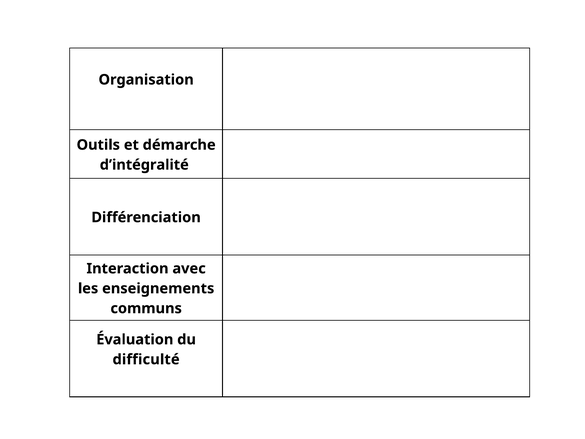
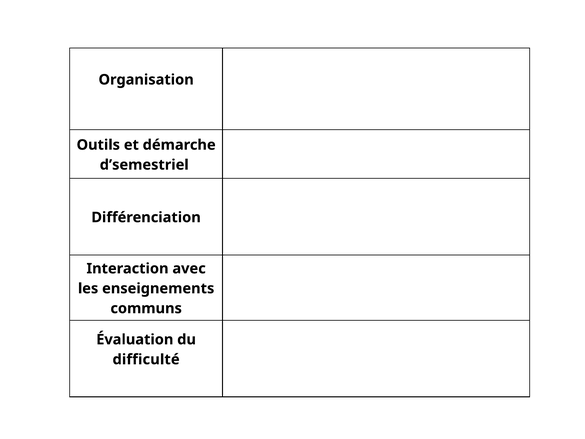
d’intégralité: d’intégralité -> d’semestriel
